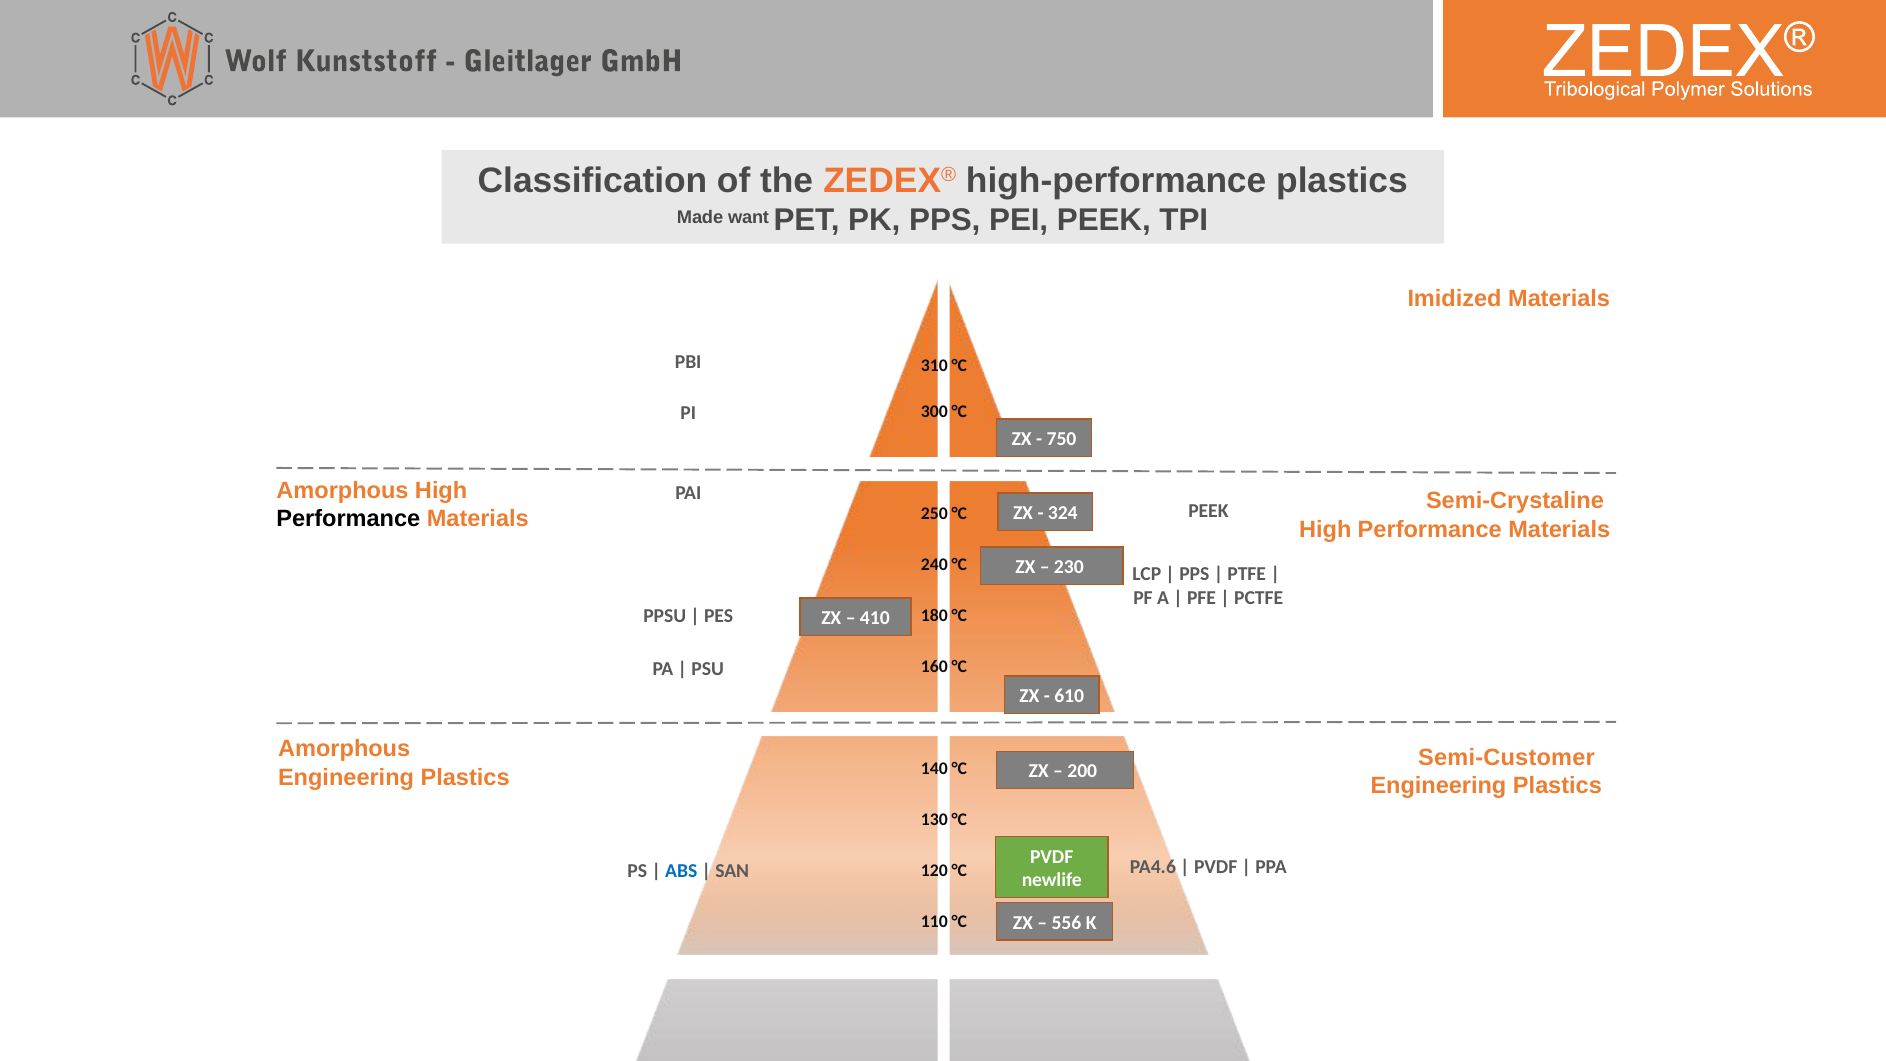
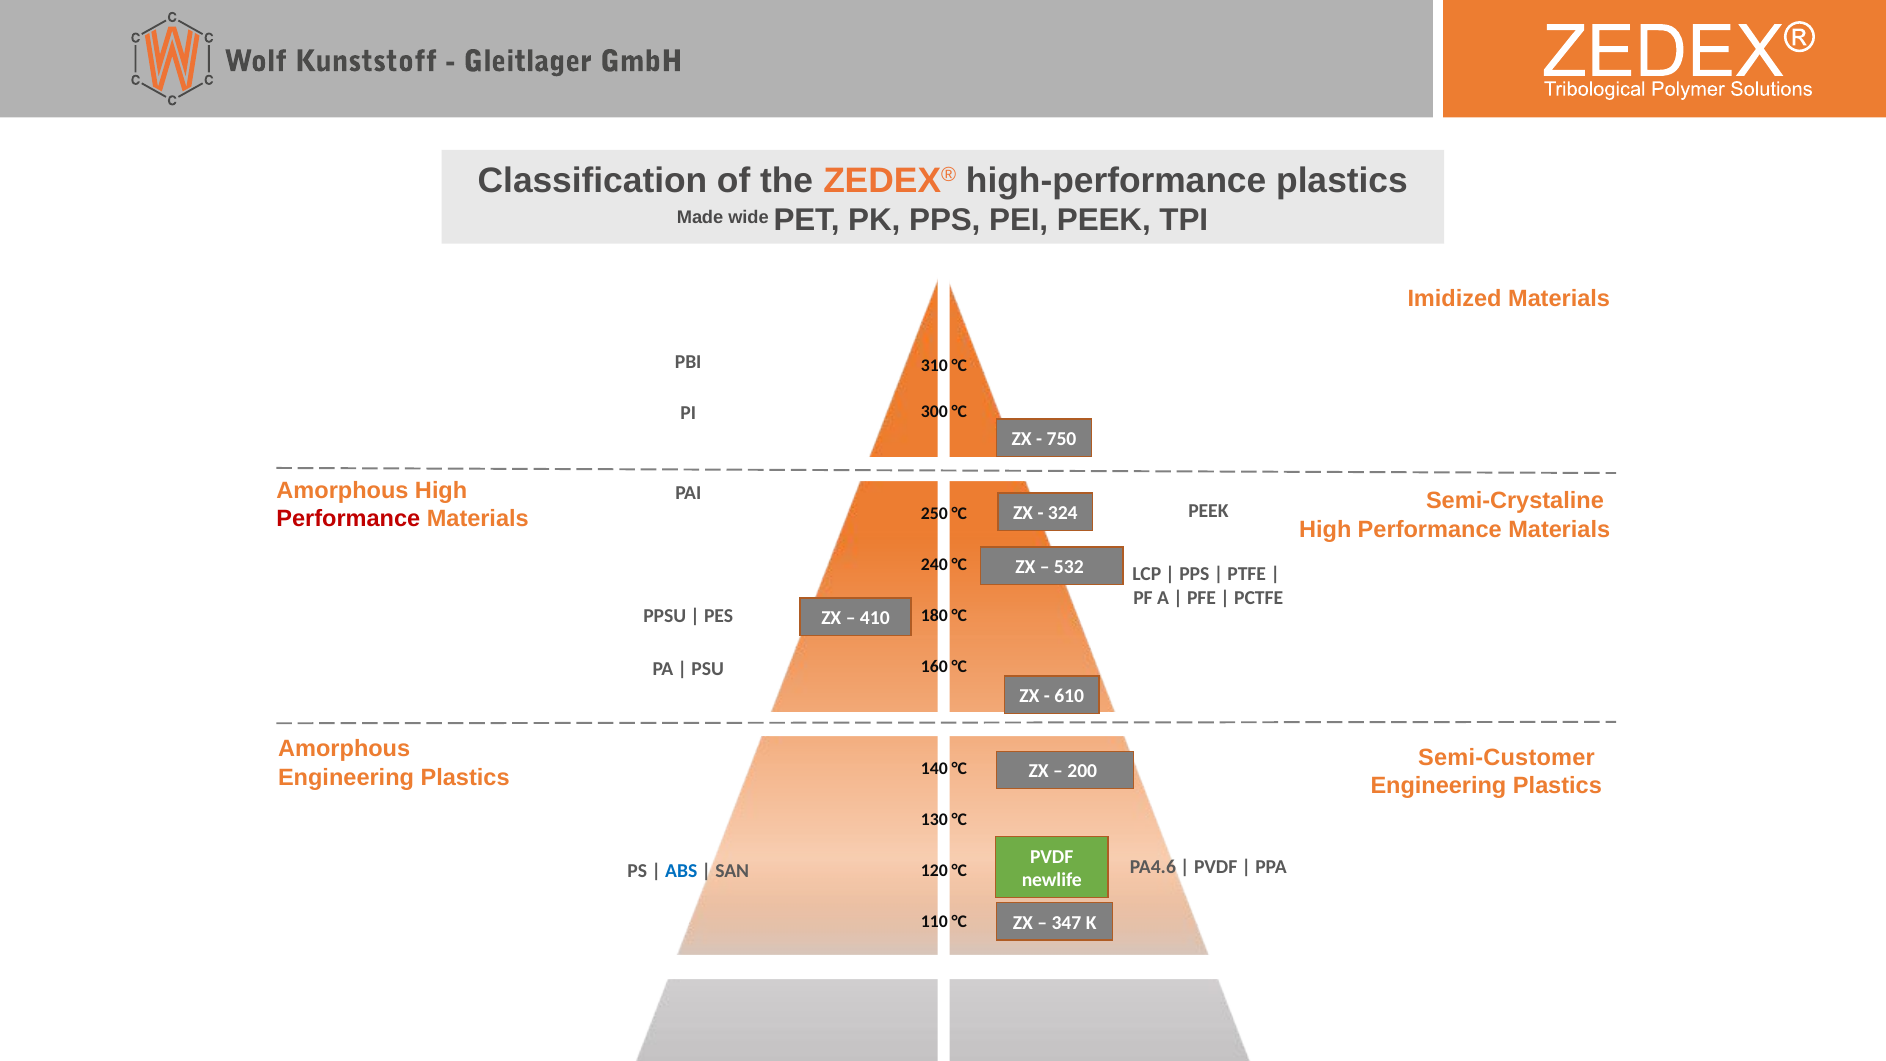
want: want -> wide
Performance at (348, 519) colour: black -> red
230: 230 -> 532
556: 556 -> 347
